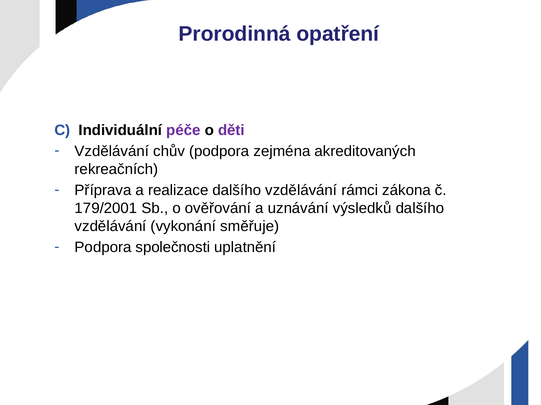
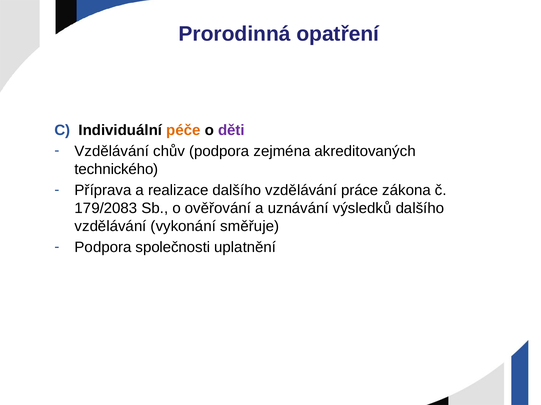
péče colour: purple -> orange
rekreačních: rekreačních -> technického
rámci: rámci -> práce
179/2001: 179/2001 -> 179/2083
